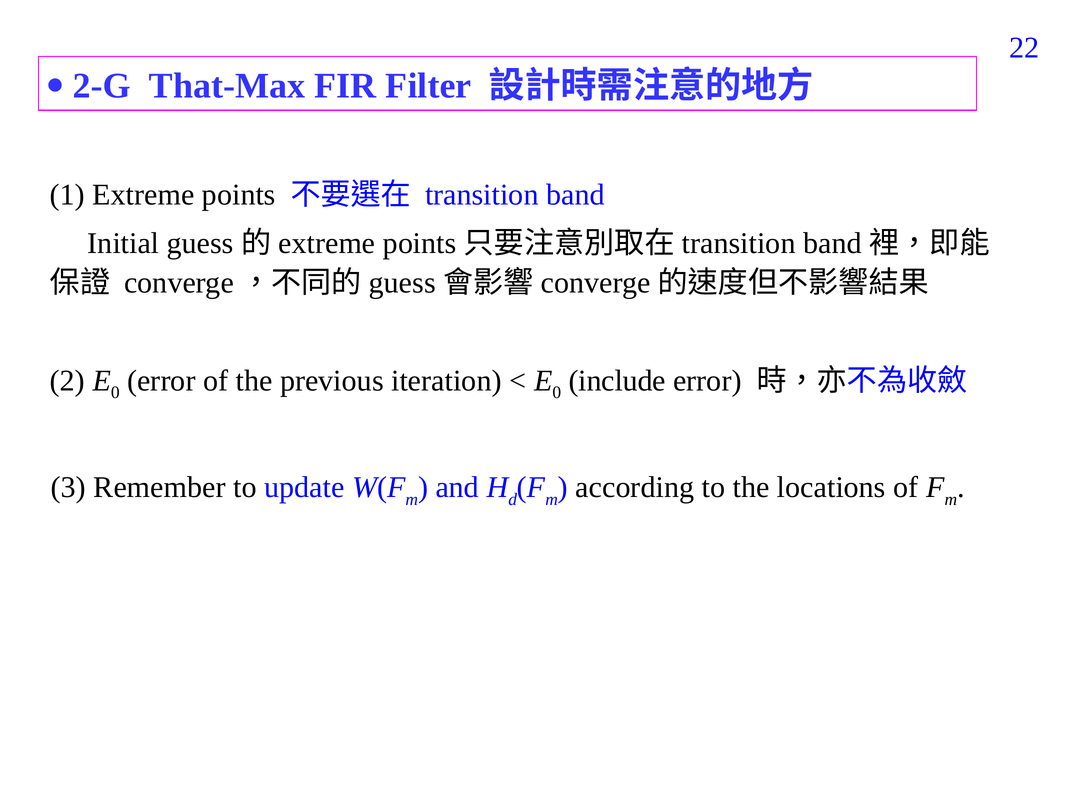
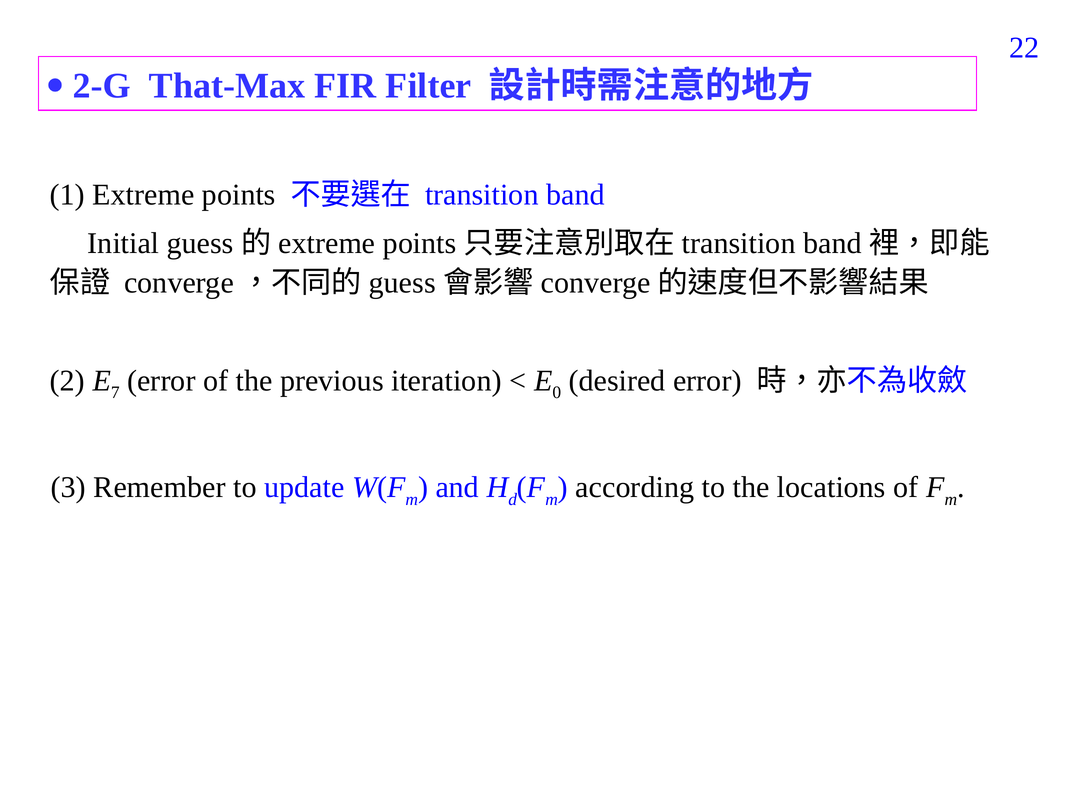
0 at (115, 393): 0 -> 7
include: include -> desired
